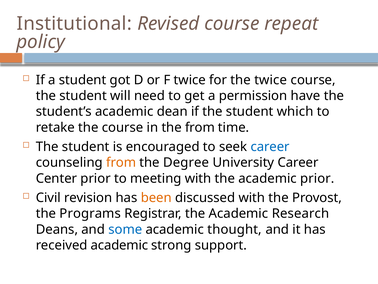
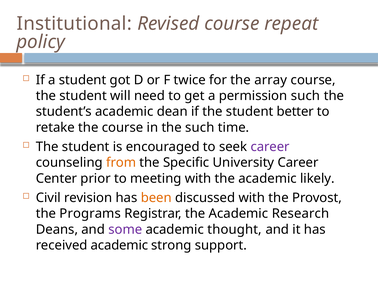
the twice: twice -> array
permission have: have -> such
which: which -> better
the from: from -> such
career at (270, 147) colour: blue -> purple
Degree: Degree -> Specific
academic prior: prior -> likely
some colour: blue -> purple
